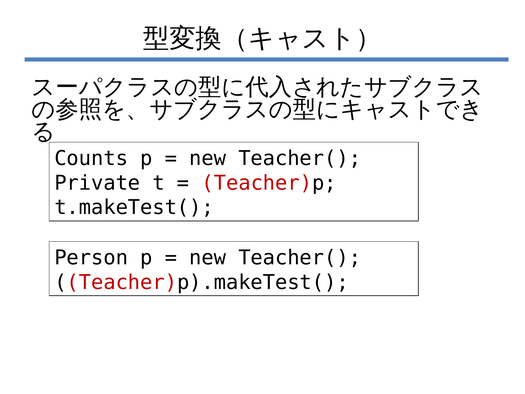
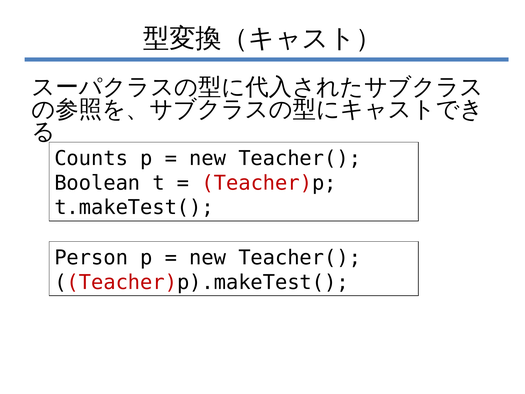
Private: Private -> Boolean
